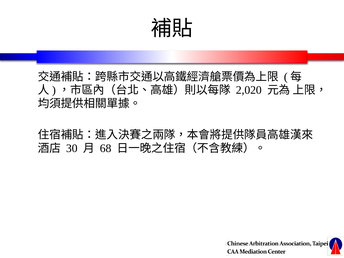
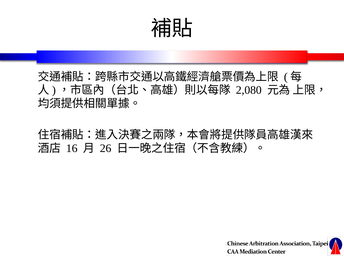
2,020: 2,020 -> 2,080
30: 30 -> 16
68: 68 -> 26
